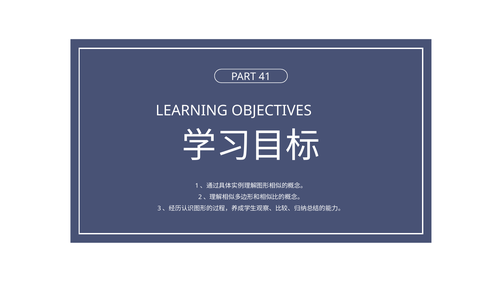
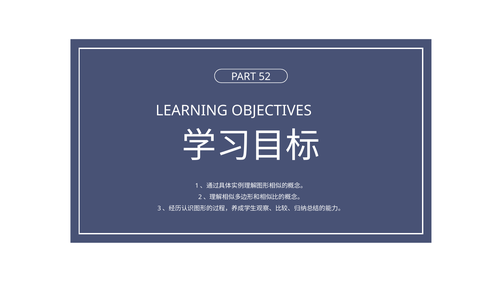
41: 41 -> 52
